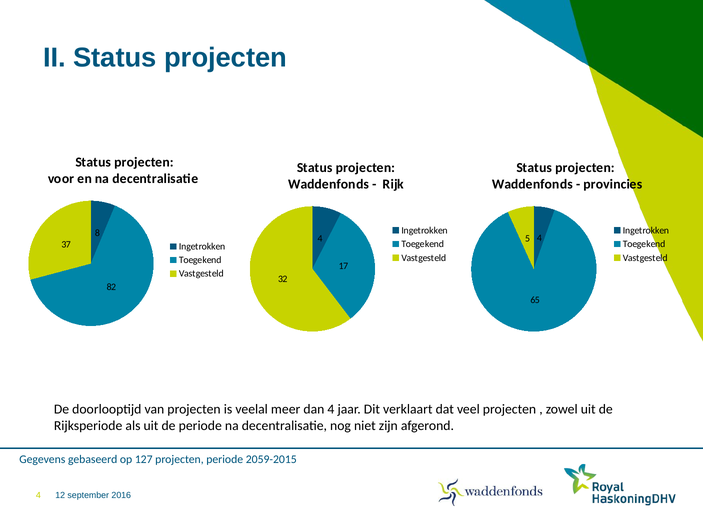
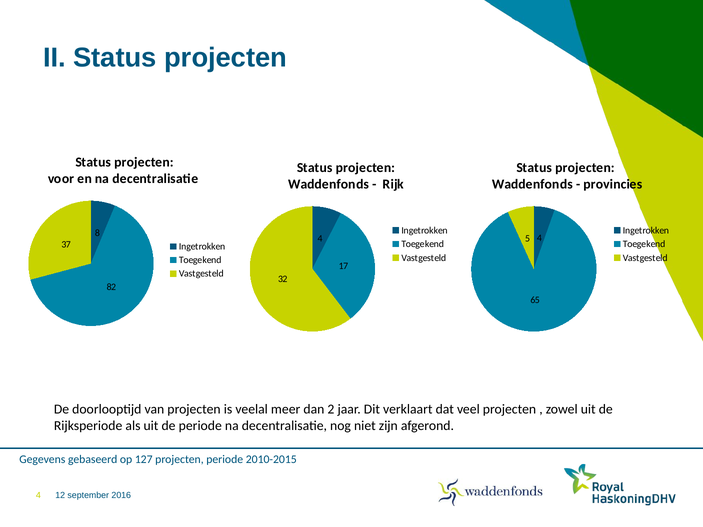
dan 4: 4 -> 2
2059-2015: 2059-2015 -> 2010-2015
